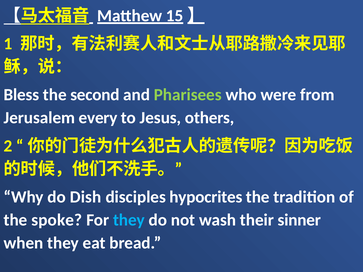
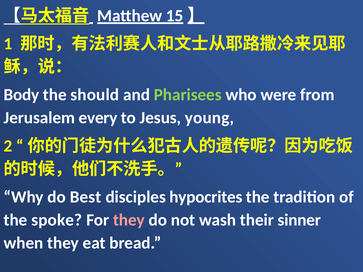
Bless: Bless -> Body
second: second -> should
others: others -> young
Dish: Dish -> Best
they at (129, 220) colour: light blue -> pink
